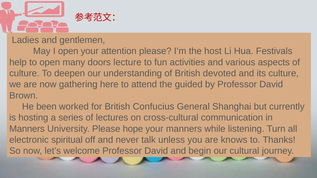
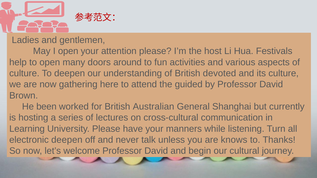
lecture: lecture -> around
Confucius: Confucius -> Australian
Manners at (27, 129): Manners -> Learning
hope: hope -> have
electronic spiritual: spiritual -> deepen
